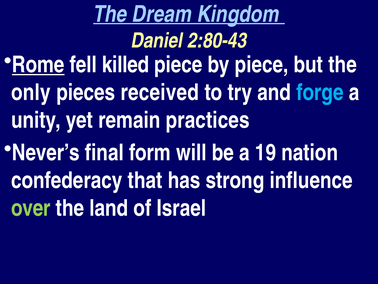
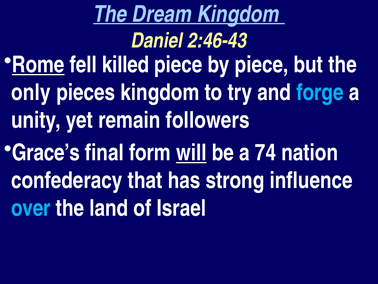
2:80-43: 2:80-43 -> 2:46-43
pieces received: received -> kingdom
practices: practices -> followers
Never’s: Never’s -> Grace’s
will underline: none -> present
19: 19 -> 74
over colour: light green -> light blue
